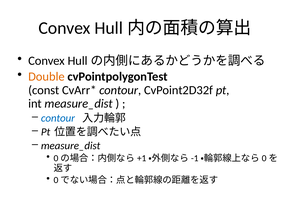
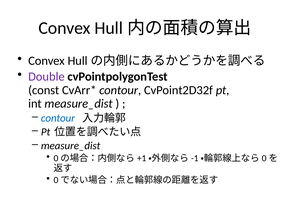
Double colour: orange -> purple
